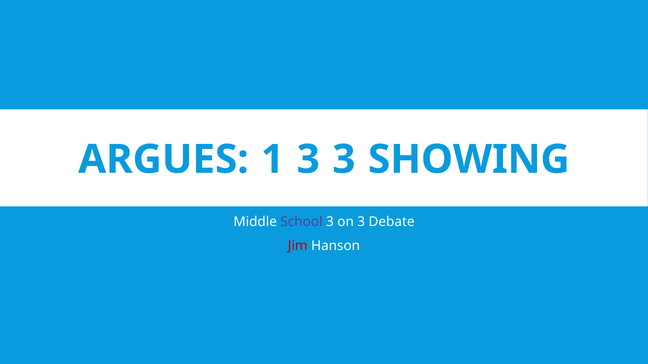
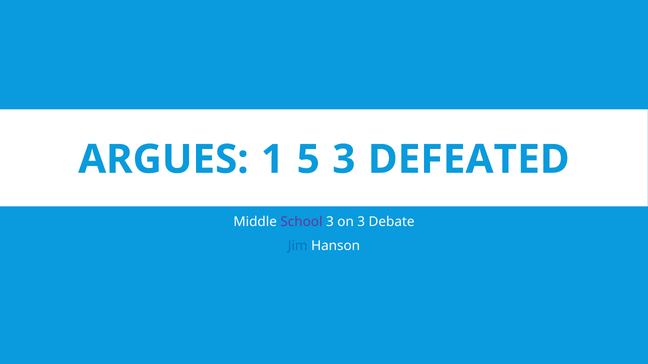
1 3: 3 -> 5
SHOWING: SHOWING -> DEFEATED
Jim colour: red -> blue
